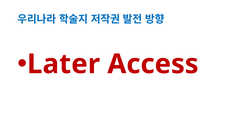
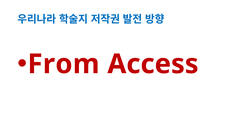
Later: Later -> From
